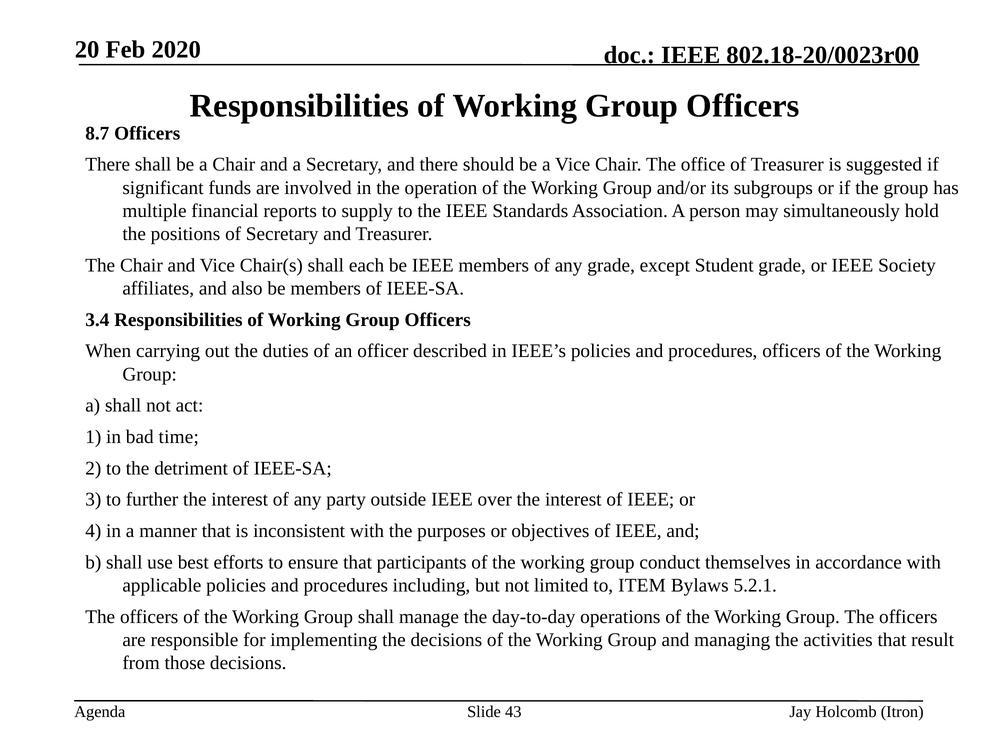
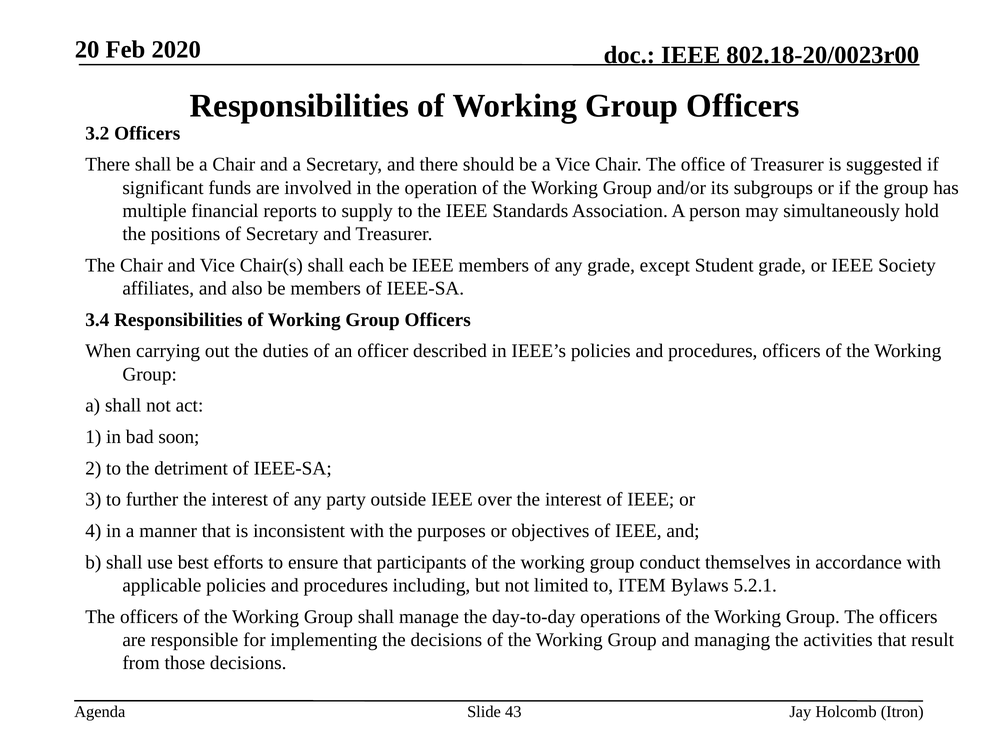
8.7: 8.7 -> 3.2
time: time -> soon
